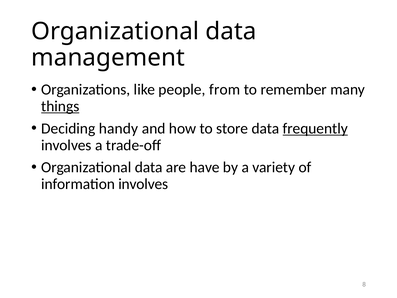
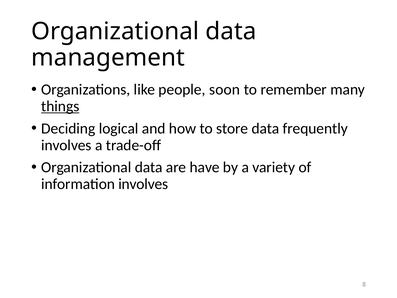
from: from -> soon
handy: handy -> logical
frequently underline: present -> none
